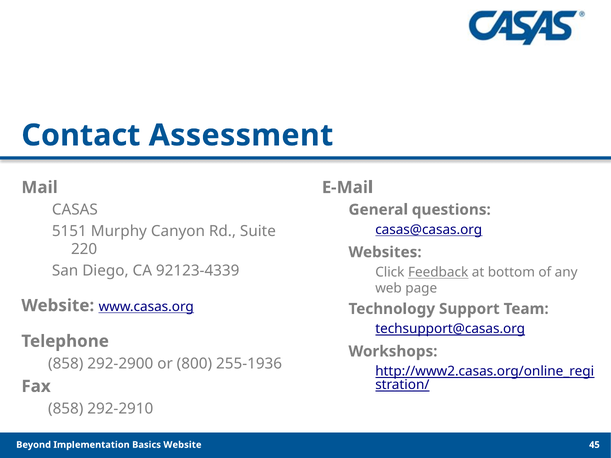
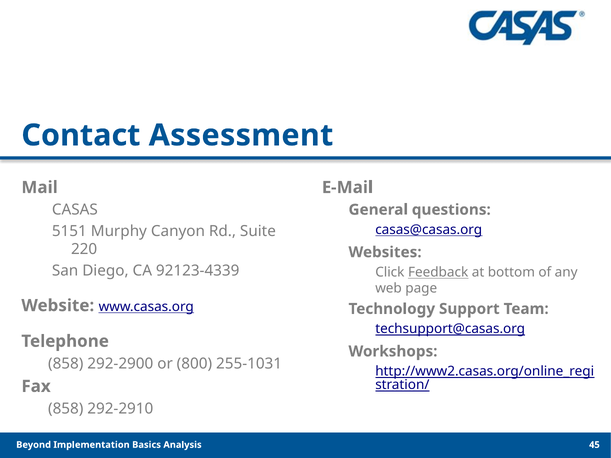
255-1936: 255-1936 -> 255-1031
Basics Website: Website -> Analysis
